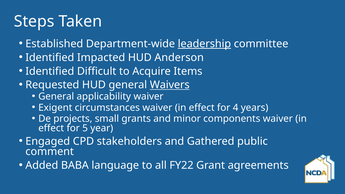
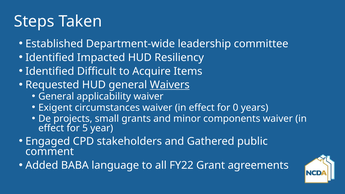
leadership underline: present -> none
Anderson: Anderson -> Resiliency
4: 4 -> 0
